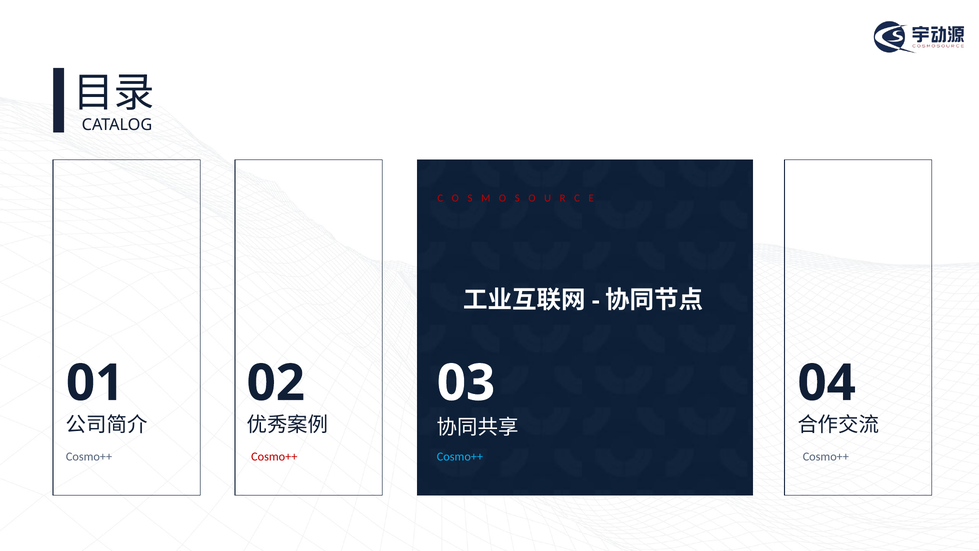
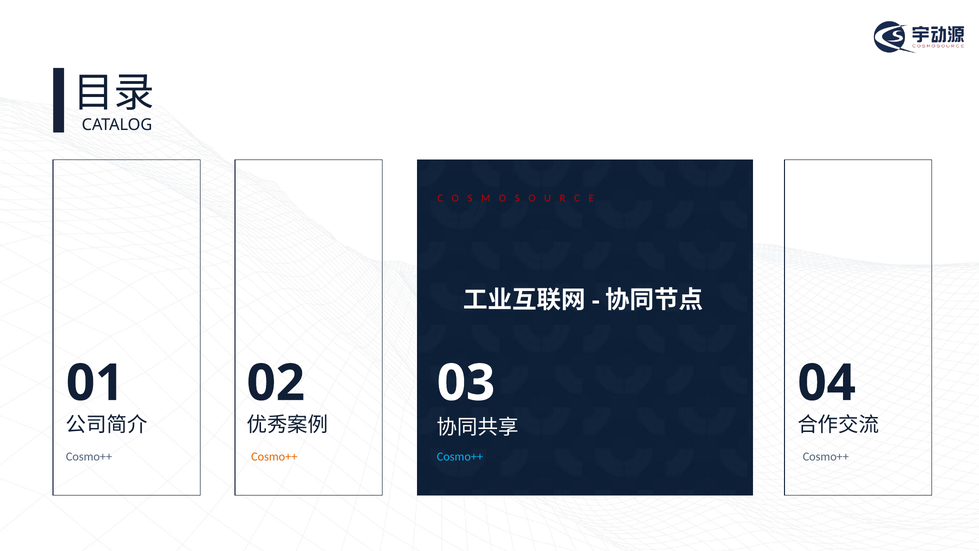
Cosmo++ at (274, 457) colour: red -> orange
